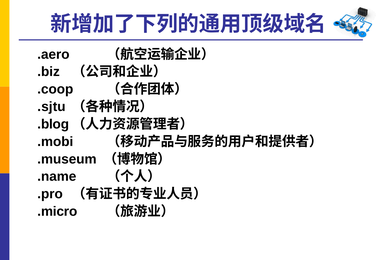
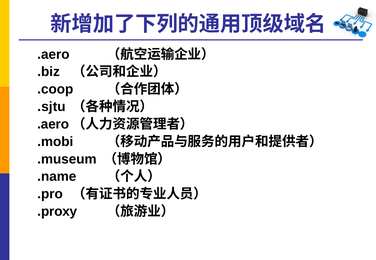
.blog at (53, 124): .blog -> .aero
.micro: .micro -> .proxy
